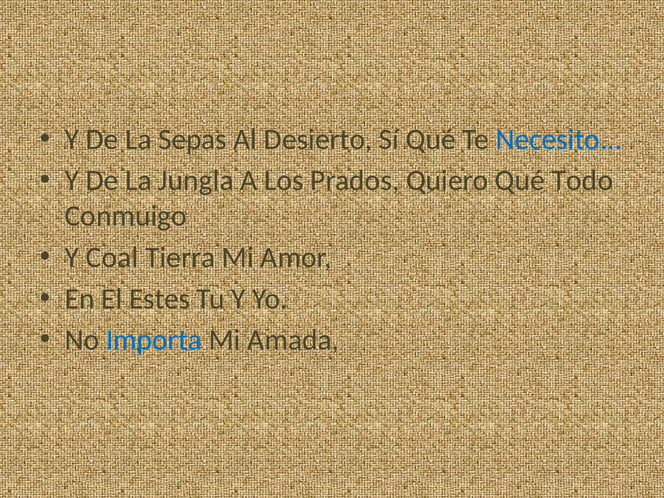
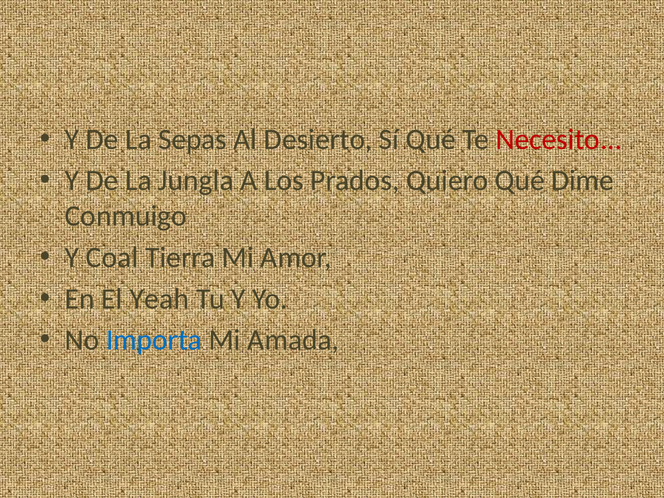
Necesito colour: blue -> red
Todo: Todo -> Dime
Estes: Estes -> Yeah
